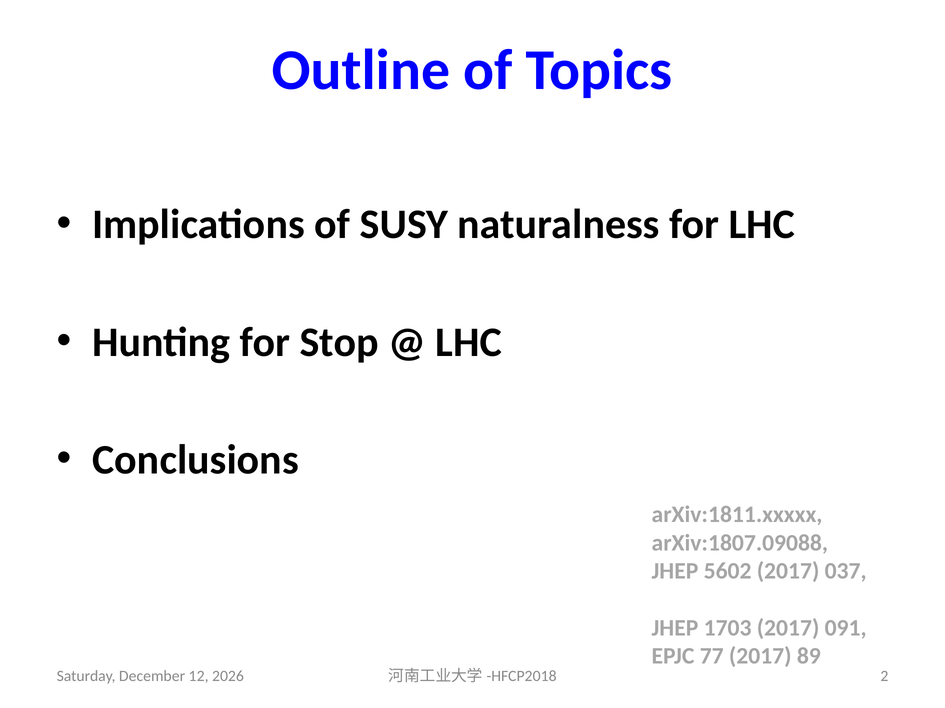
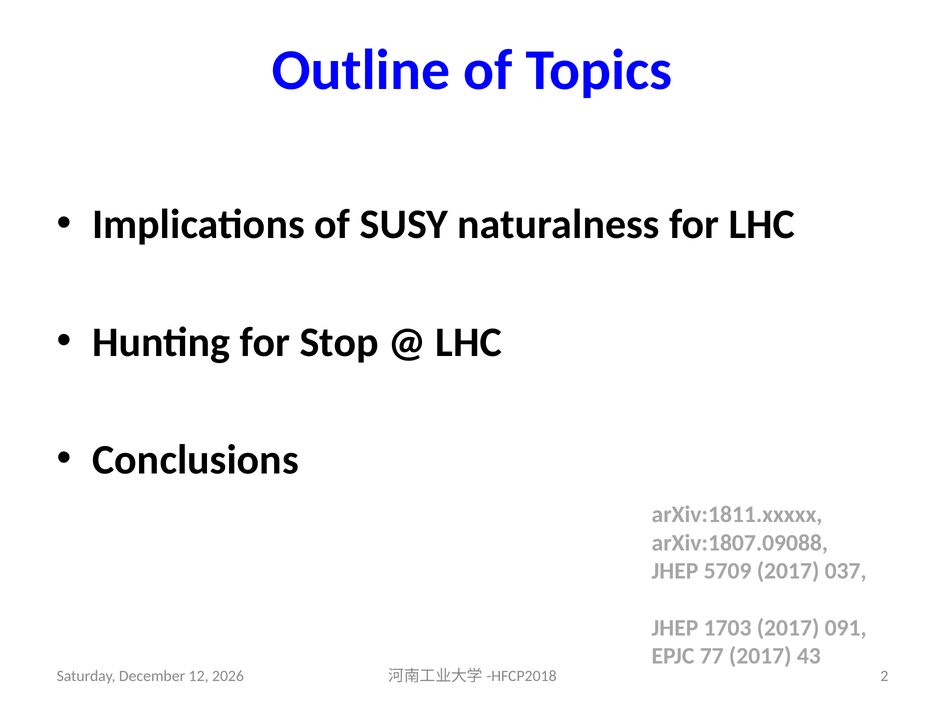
5602: 5602 -> 5709
89: 89 -> 43
